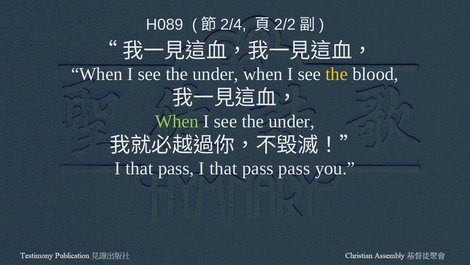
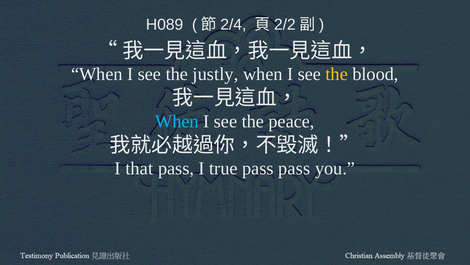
under at (216, 74): under -> justly
When at (177, 121) colour: light green -> light blue
under at (292, 121): under -> peace
pass I that: that -> true
